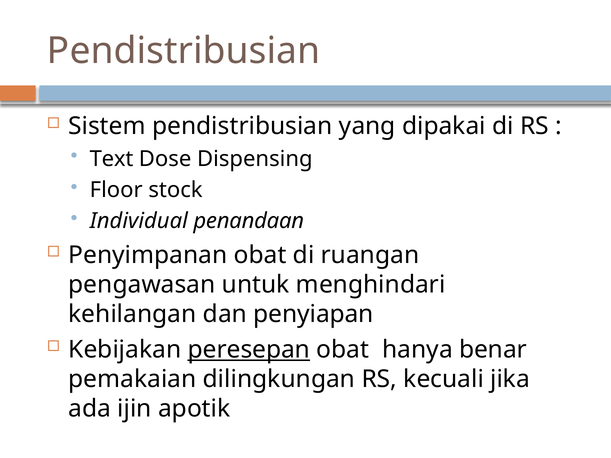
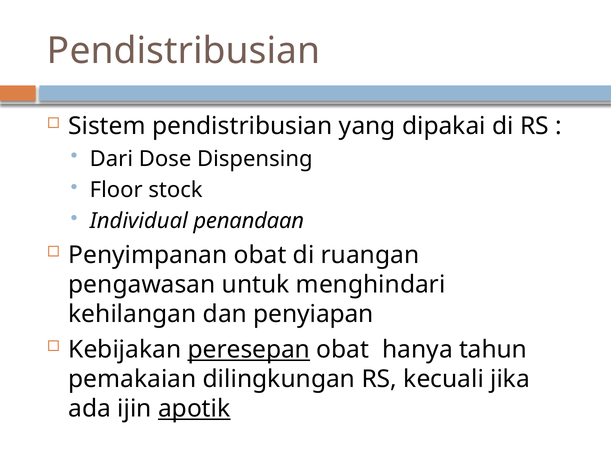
Text: Text -> Dari
benar: benar -> tahun
apotik underline: none -> present
